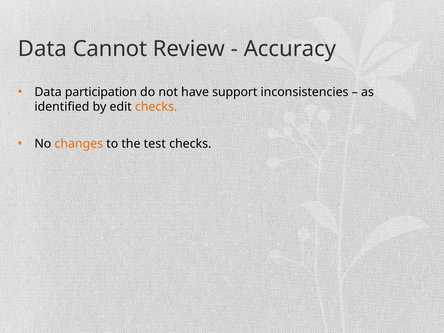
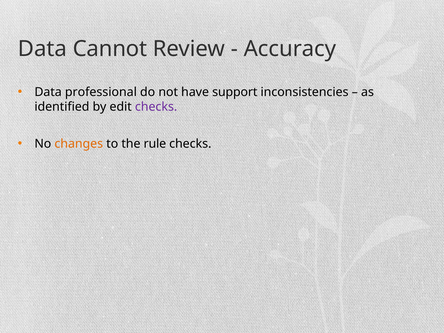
participation: participation -> professional
checks at (156, 107) colour: orange -> purple
test: test -> rule
